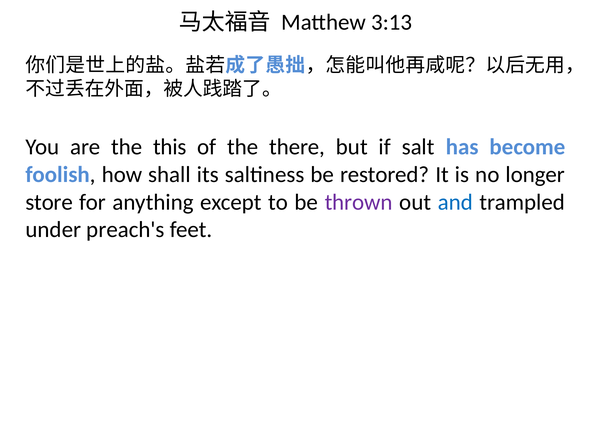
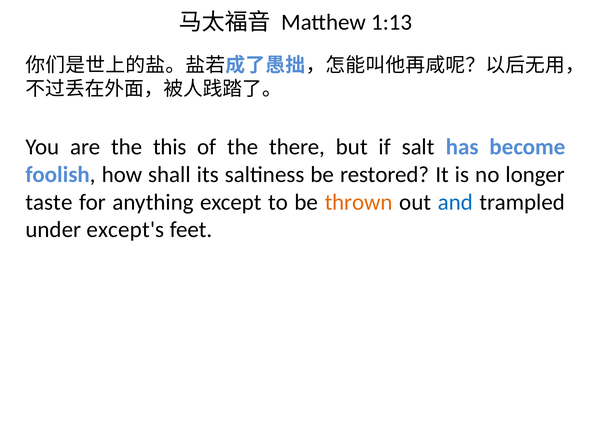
3:13: 3:13 -> 1:13
store: store -> taste
thrown colour: purple -> orange
preach's: preach's -> except's
